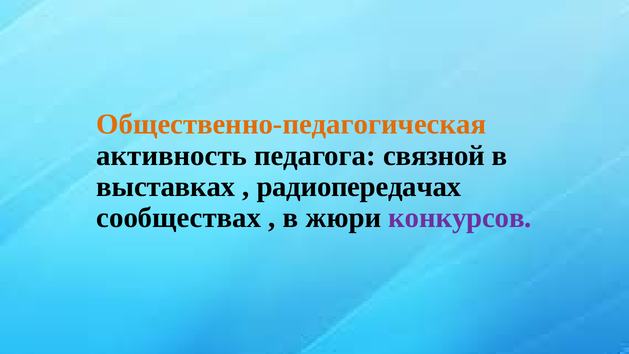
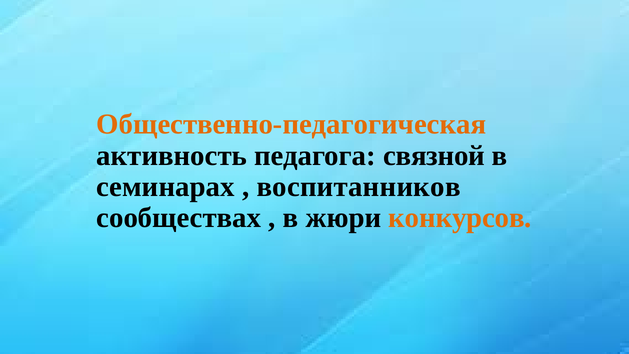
выставках: выставках -> семинарах
радиопередачах: радиопередачах -> воспитанников
конкурсов colour: purple -> orange
